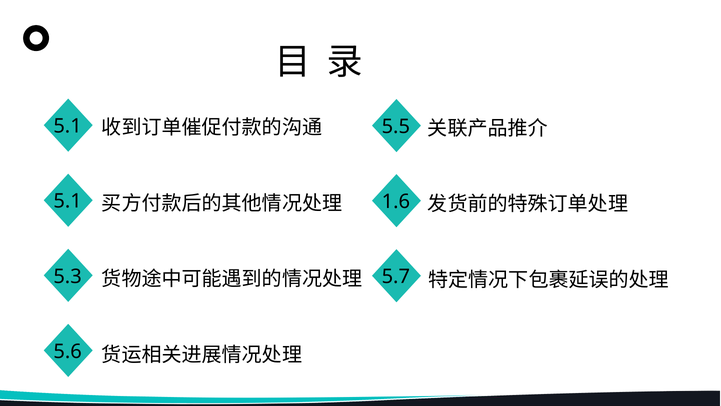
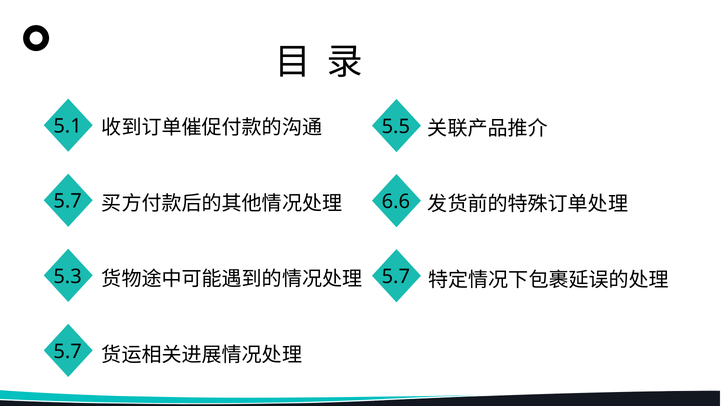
5.1 at (68, 201): 5.1 -> 5.7
1.6: 1.6 -> 6.6
5.6 at (68, 351): 5.6 -> 5.7
